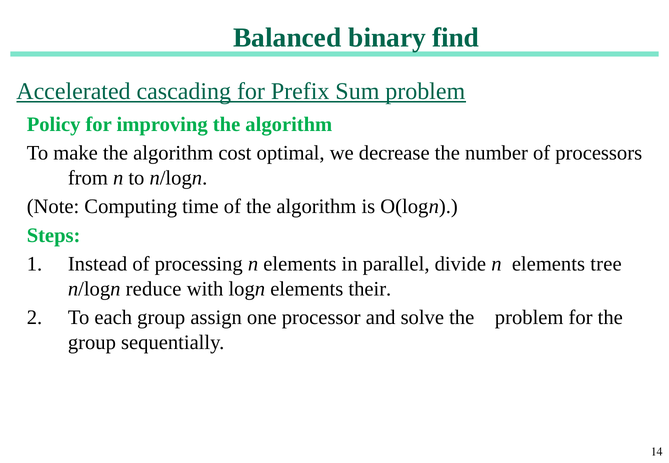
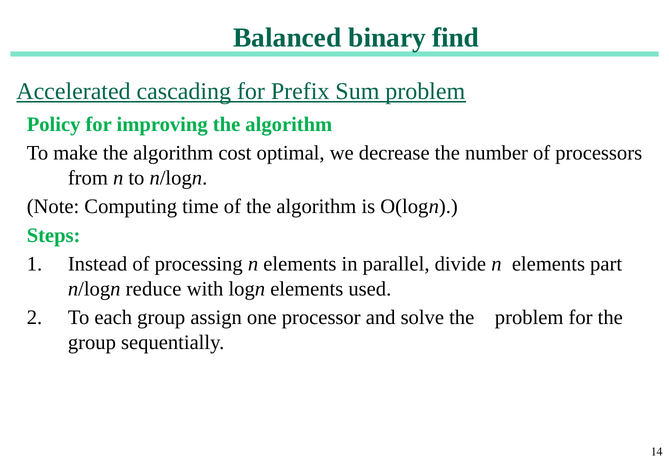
tree: tree -> part
their: their -> used
